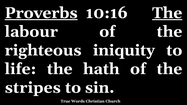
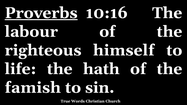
The at (167, 13) underline: present -> none
iniquity: iniquity -> himself
stripes: stripes -> famish
